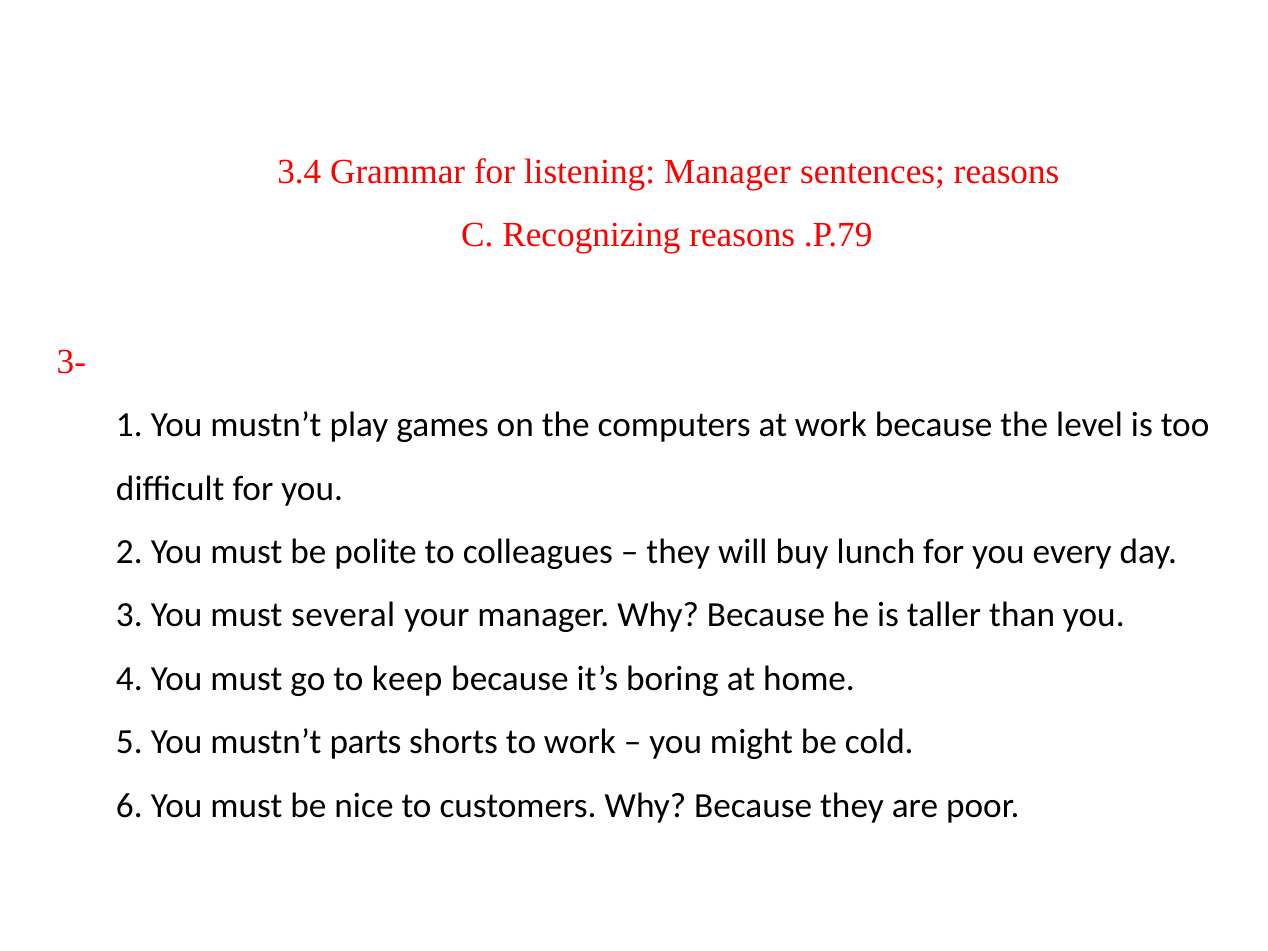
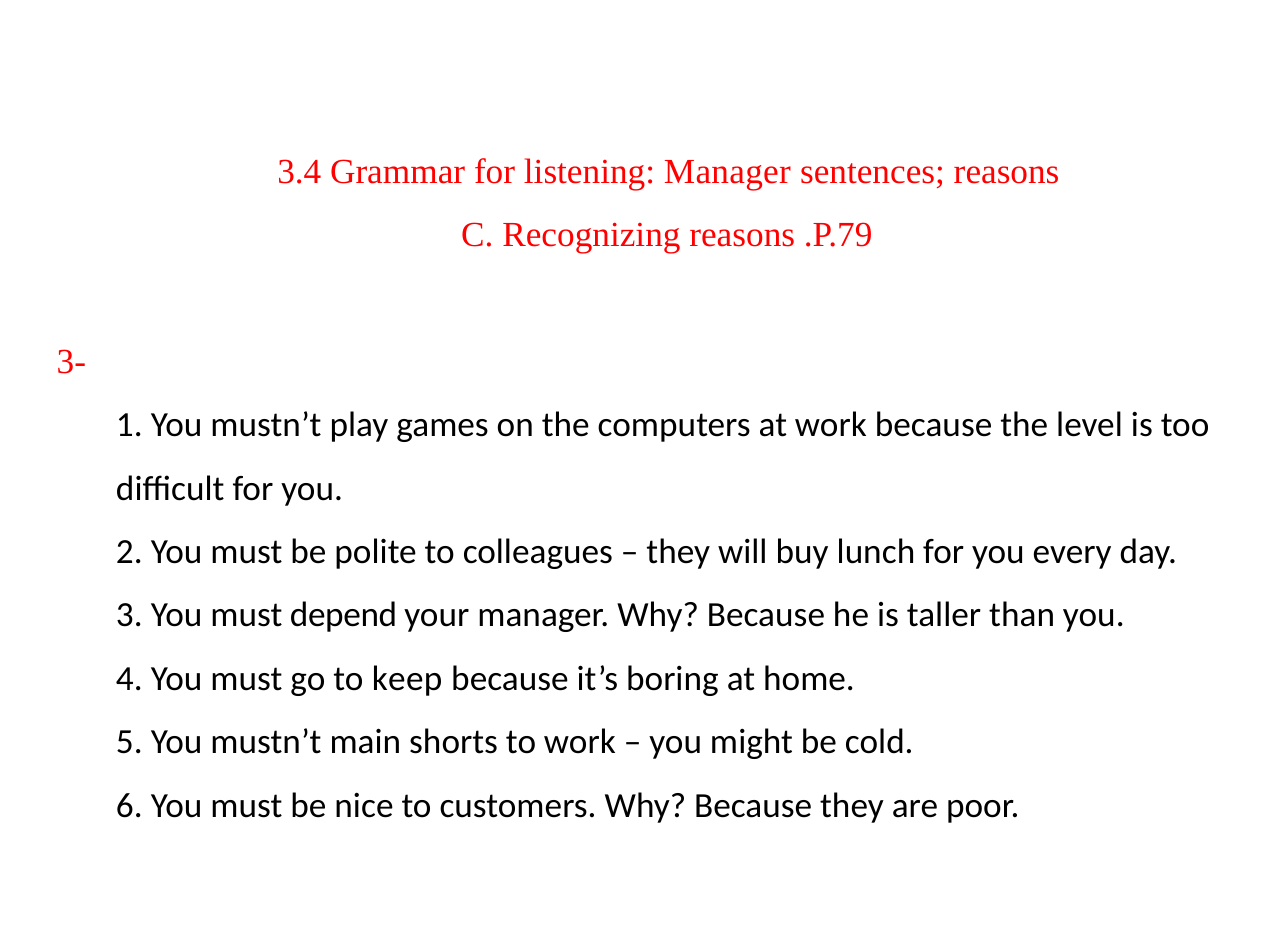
several: several -> depend
parts: parts -> main
